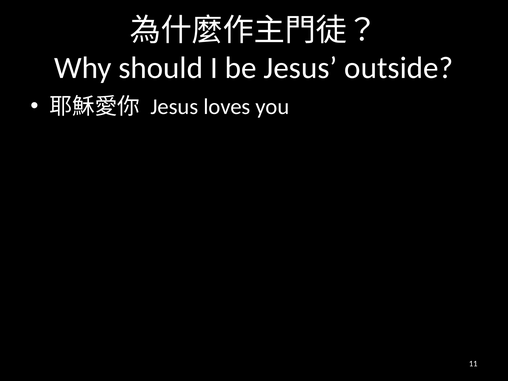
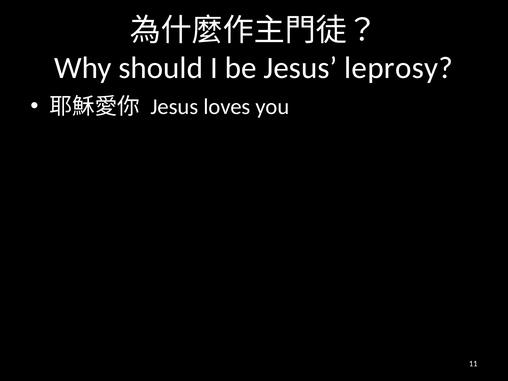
outside: outside -> leprosy
